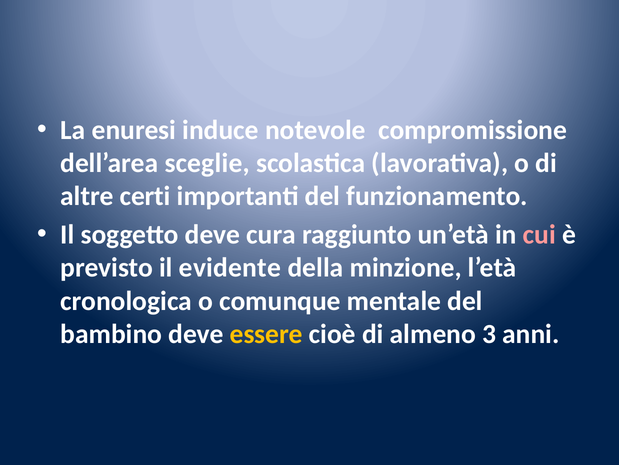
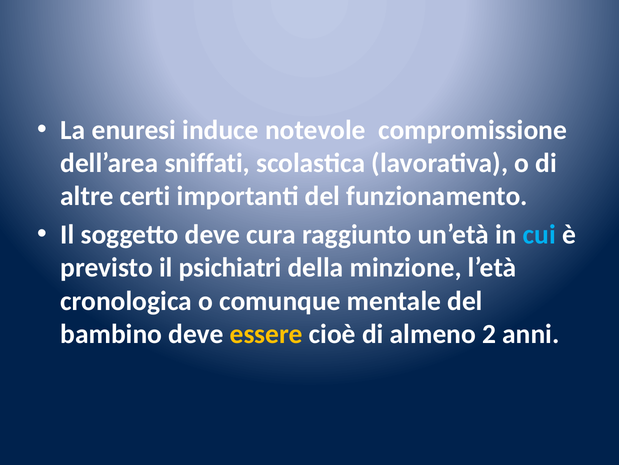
sceglie: sceglie -> sniffati
cui colour: pink -> light blue
evidente: evidente -> psichiatri
3: 3 -> 2
